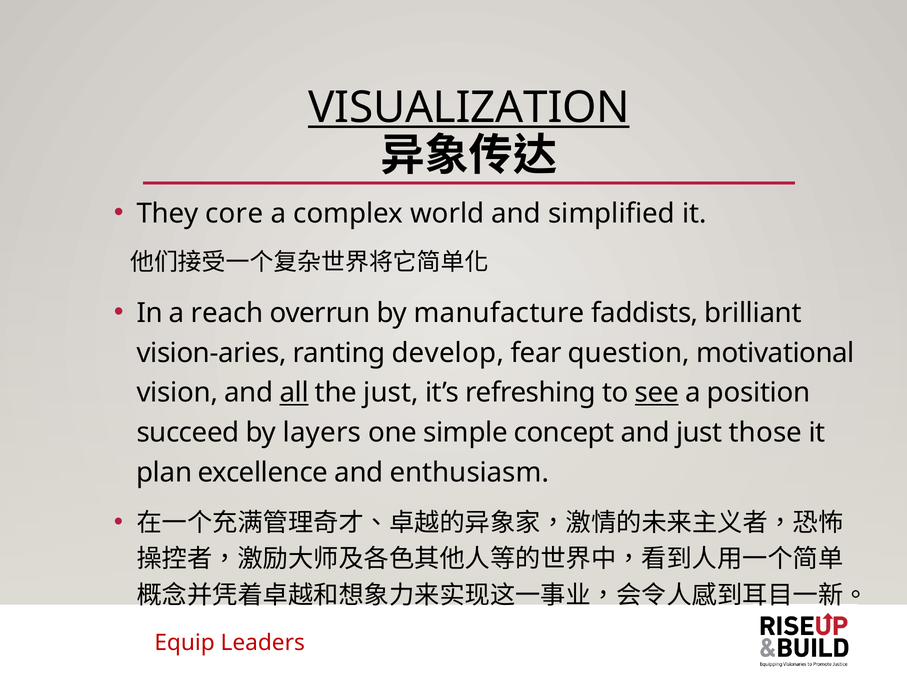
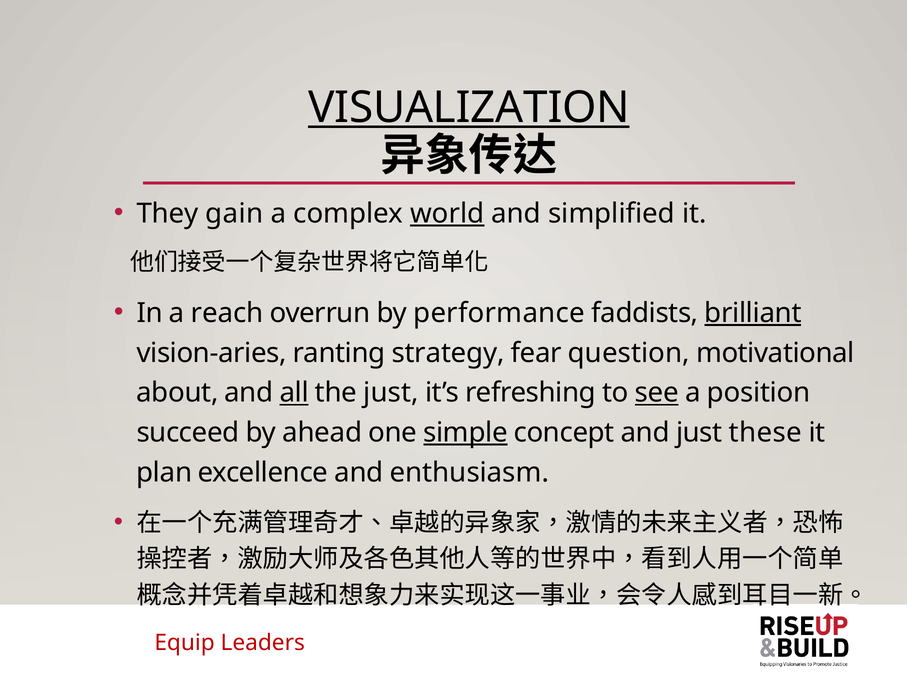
core: core -> gain
world underline: none -> present
manufacture: manufacture -> performance
brilliant underline: none -> present
develop: develop -> strategy
vision: vision -> about
layers: layers -> ahead
simple underline: none -> present
those: those -> these
